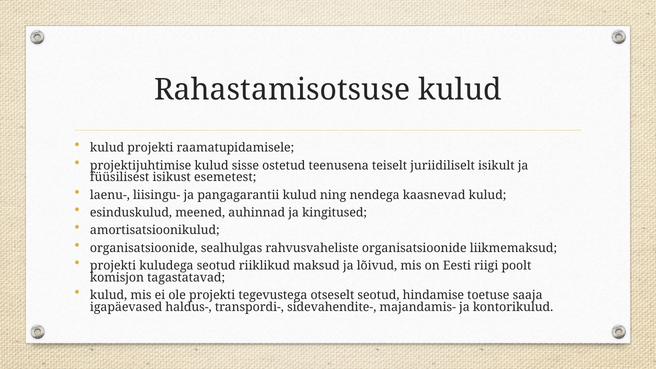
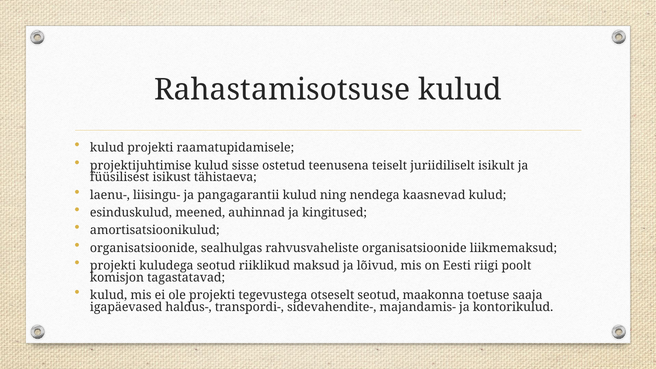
esemetest: esemetest -> tähistaeva
hindamise: hindamise -> maakonna
